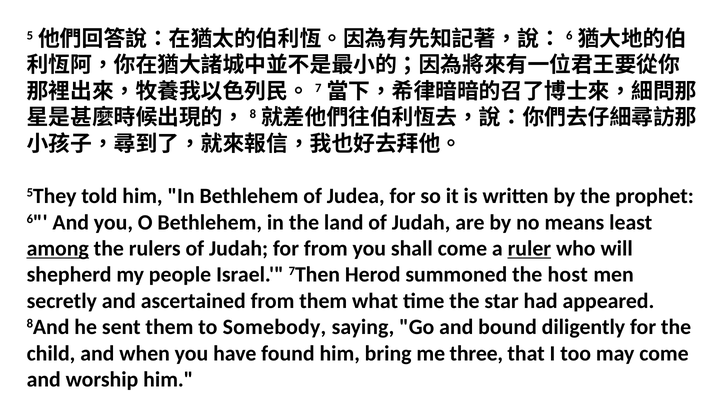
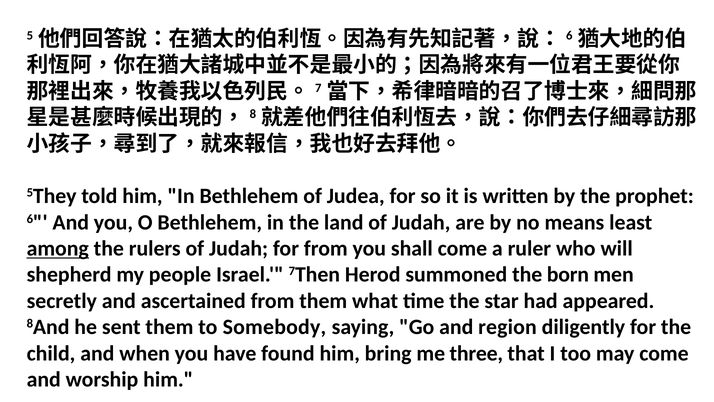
ruler underline: present -> none
host: host -> born
bound: bound -> region
